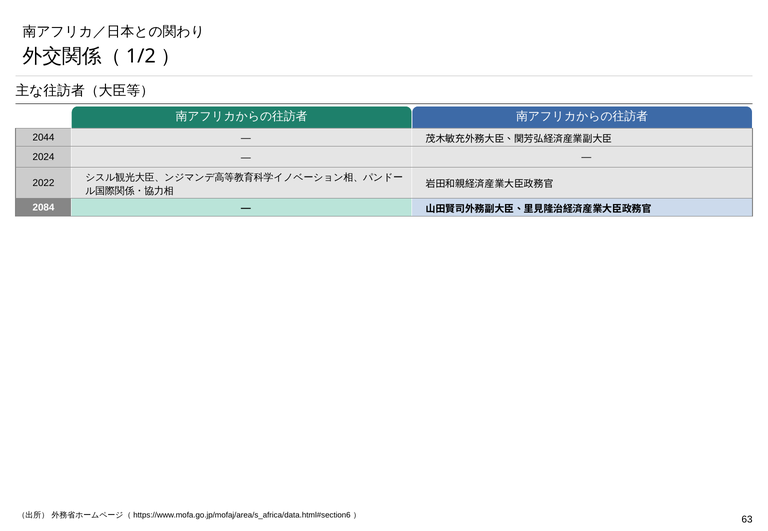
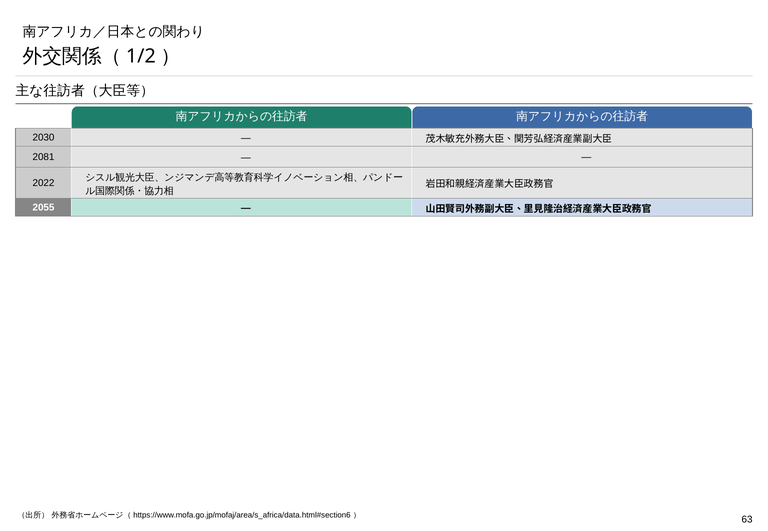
2044: 2044 -> 2030
2024: 2024 -> 2081
2084: 2084 -> 2055
